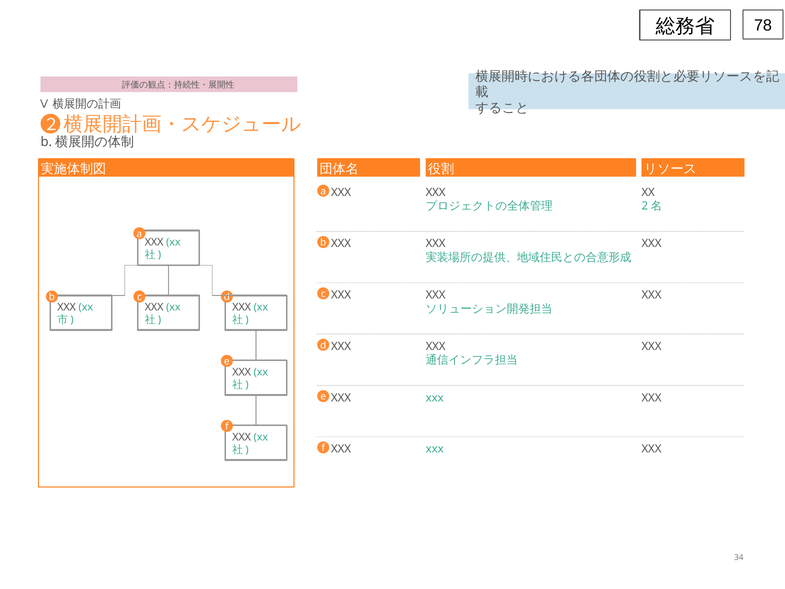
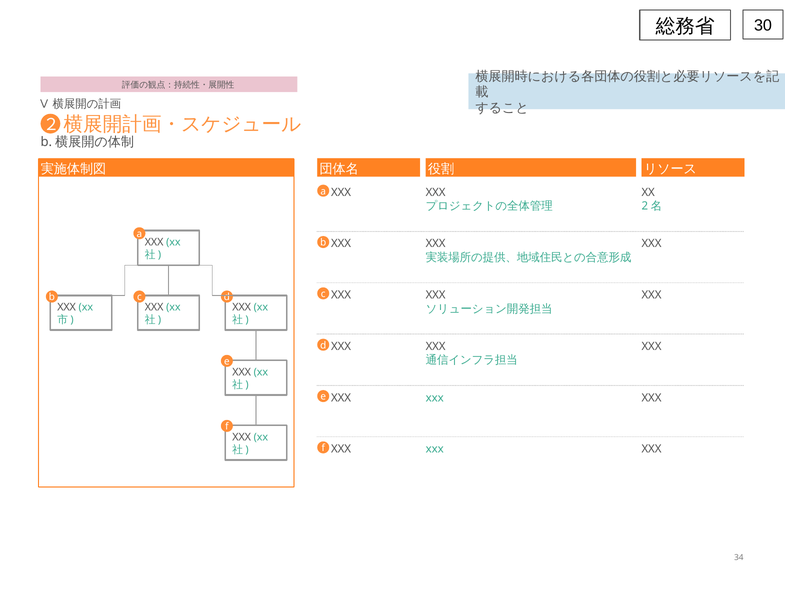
78: 78 -> 30
